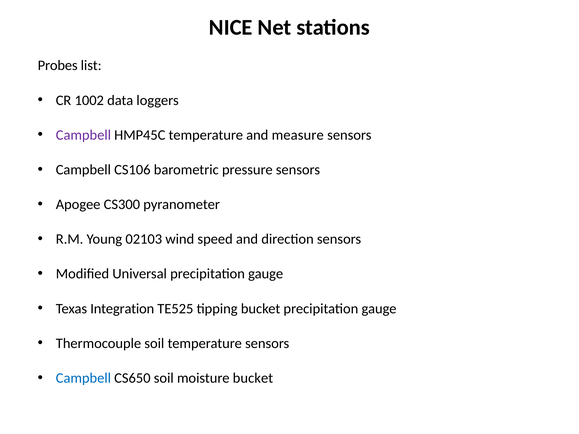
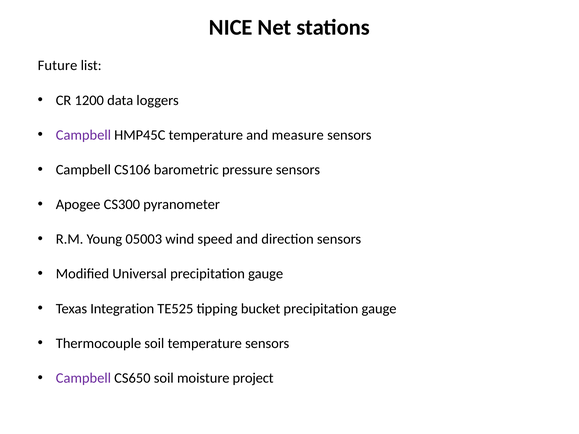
Probes: Probes -> Future
1002: 1002 -> 1200
02103: 02103 -> 05003
Campbell at (83, 378) colour: blue -> purple
moisture bucket: bucket -> project
